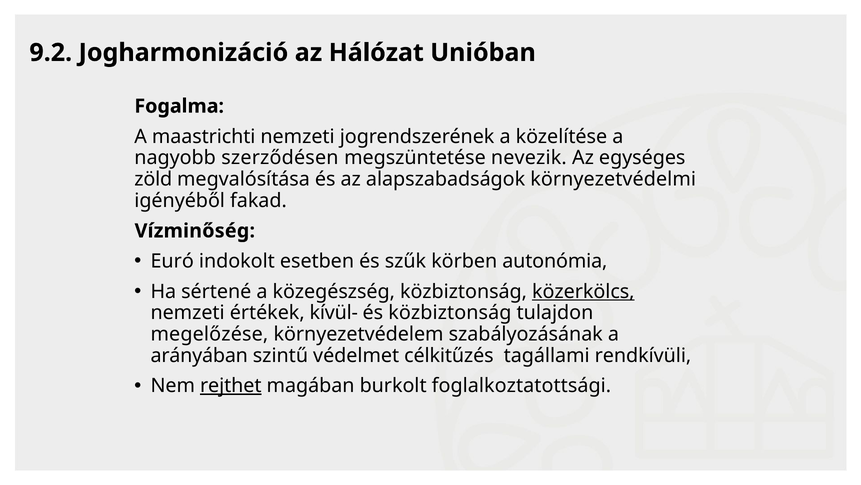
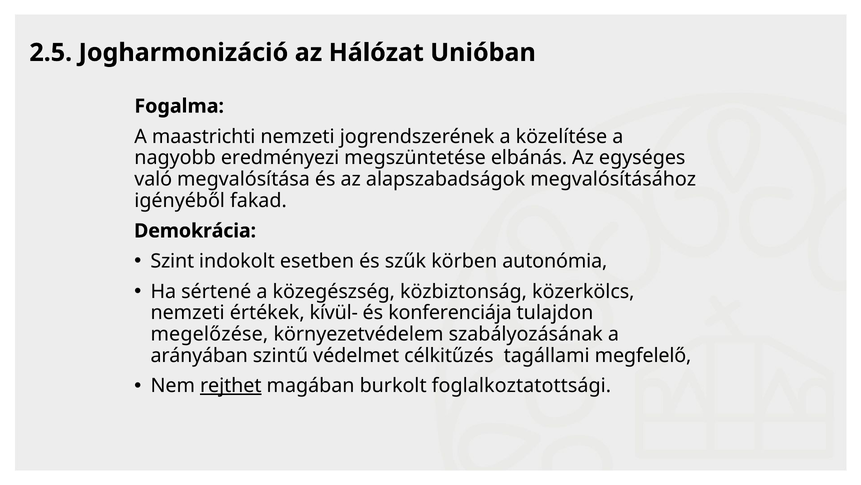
9.2: 9.2 -> 2.5
szerződésen: szerződésen -> eredményezi
nevezik: nevezik -> elbánás
zöld: zöld -> való
környezetvédelmi: környezetvédelmi -> megvalósításához
Vízminőség: Vízminőség -> Demokrácia
Euró: Euró -> Szint
közerkölcs underline: present -> none
és közbiztonság: közbiztonság -> konferenciája
rendkívüli: rendkívüli -> megfelelő
